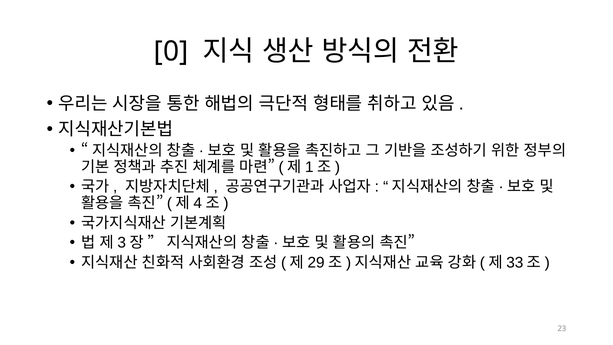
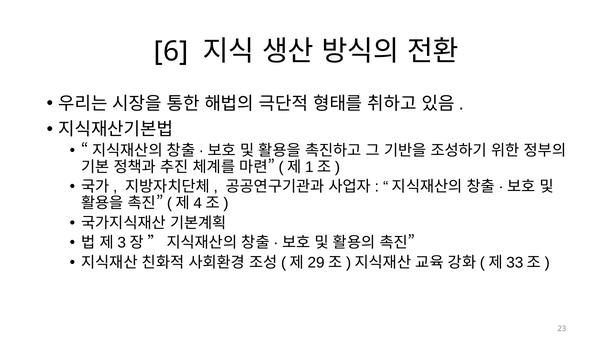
0: 0 -> 6
